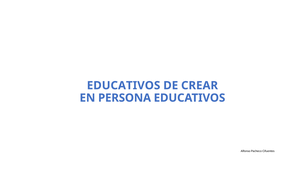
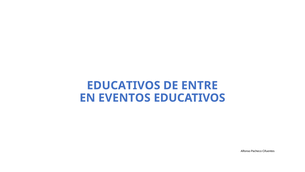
CREAR: CREAR -> ENTRE
PERSONA: PERSONA -> EVENTOS
